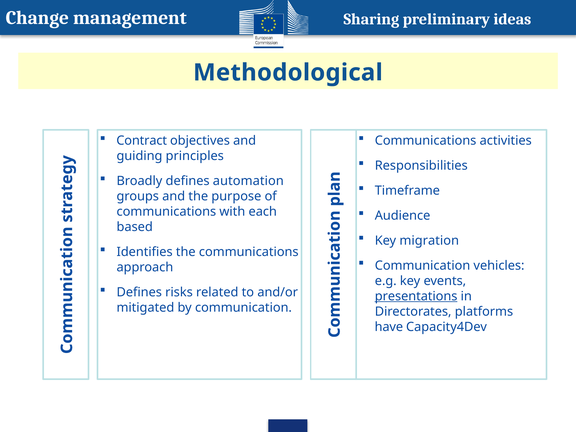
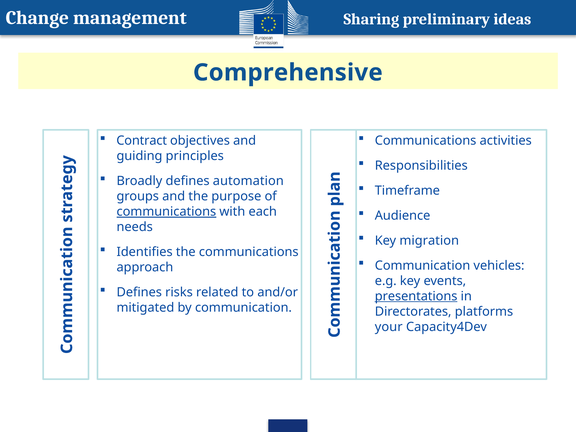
Methodological: Methodological -> Comprehensive
communications at (166, 212) underline: none -> present
based: based -> needs
have: have -> your
